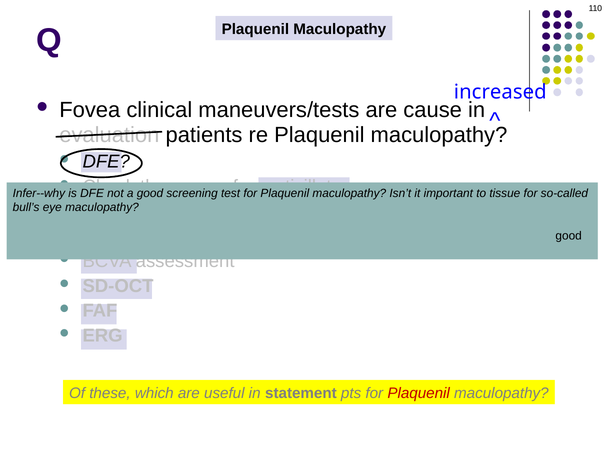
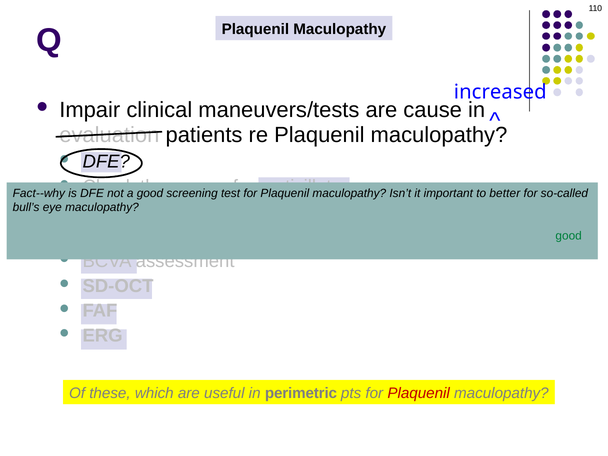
Fovea: Fovea -> Impair
Infer--why: Infer--why -> Fact--why
tissue: tissue -> better
good at (569, 236) colour: black -> green
statement: statement -> perimetric
